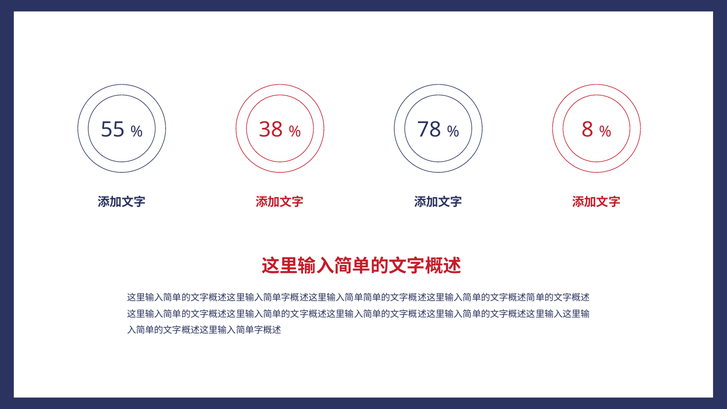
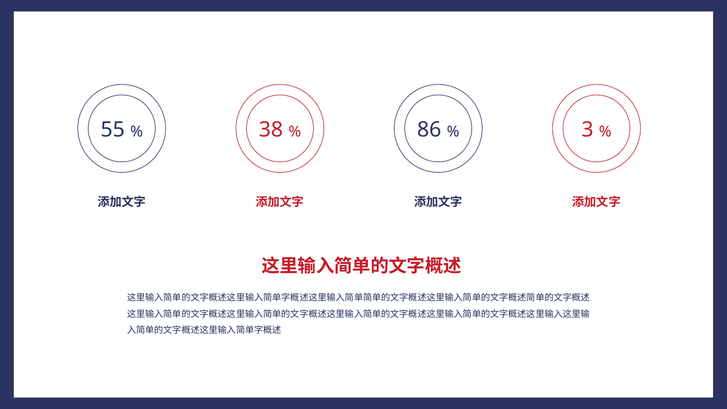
78: 78 -> 86
8: 8 -> 3
